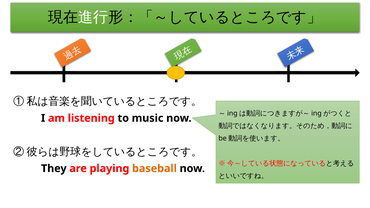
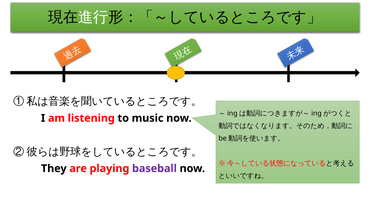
baseball colour: orange -> purple
